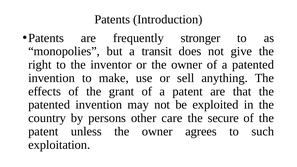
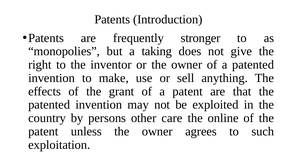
transit: transit -> taking
secure: secure -> online
